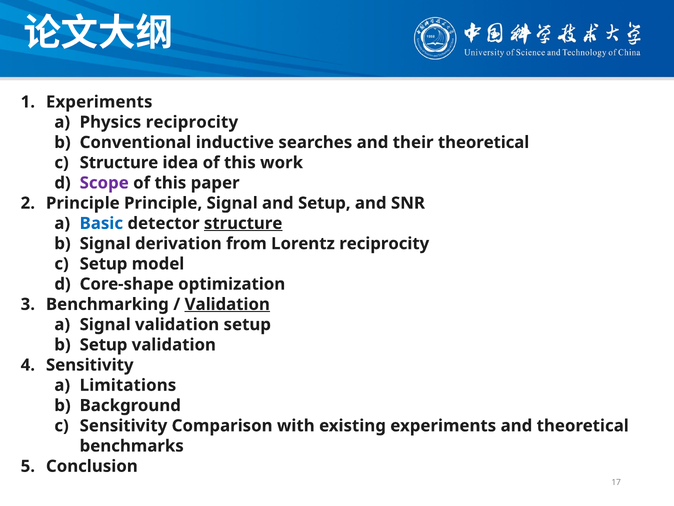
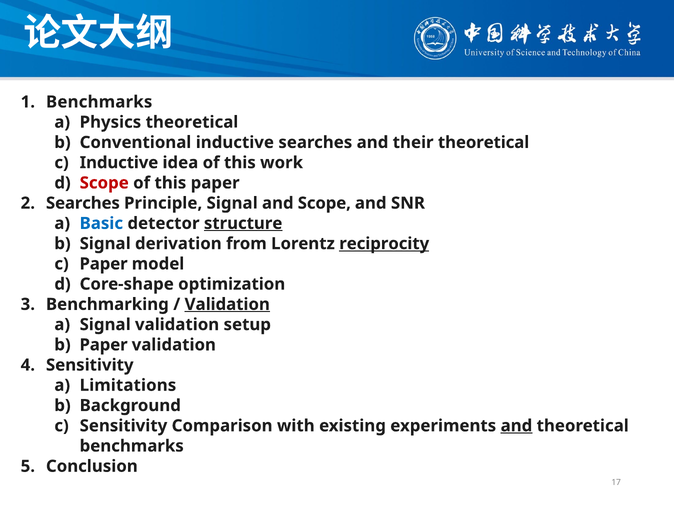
Experiments at (99, 102): Experiments -> Benchmarks
Physics reciprocity: reciprocity -> theoretical
Structure at (119, 162): Structure -> Inductive
Scope at (104, 183) colour: purple -> red
Principle at (83, 203): Principle -> Searches
and Setup: Setup -> Scope
reciprocity at (384, 243) underline: none -> present
Setup at (104, 264): Setup -> Paper
Setup at (104, 344): Setup -> Paper
and at (516, 425) underline: none -> present
